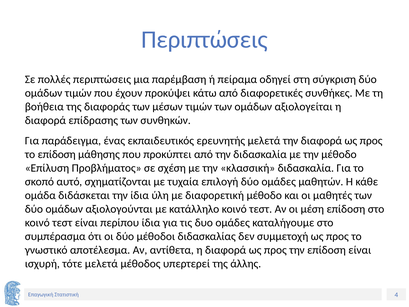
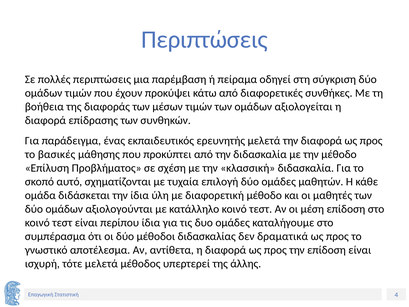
το επίδοση: επίδοση -> βασικές
συμμετοχή: συμμετοχή -> δραματικά
